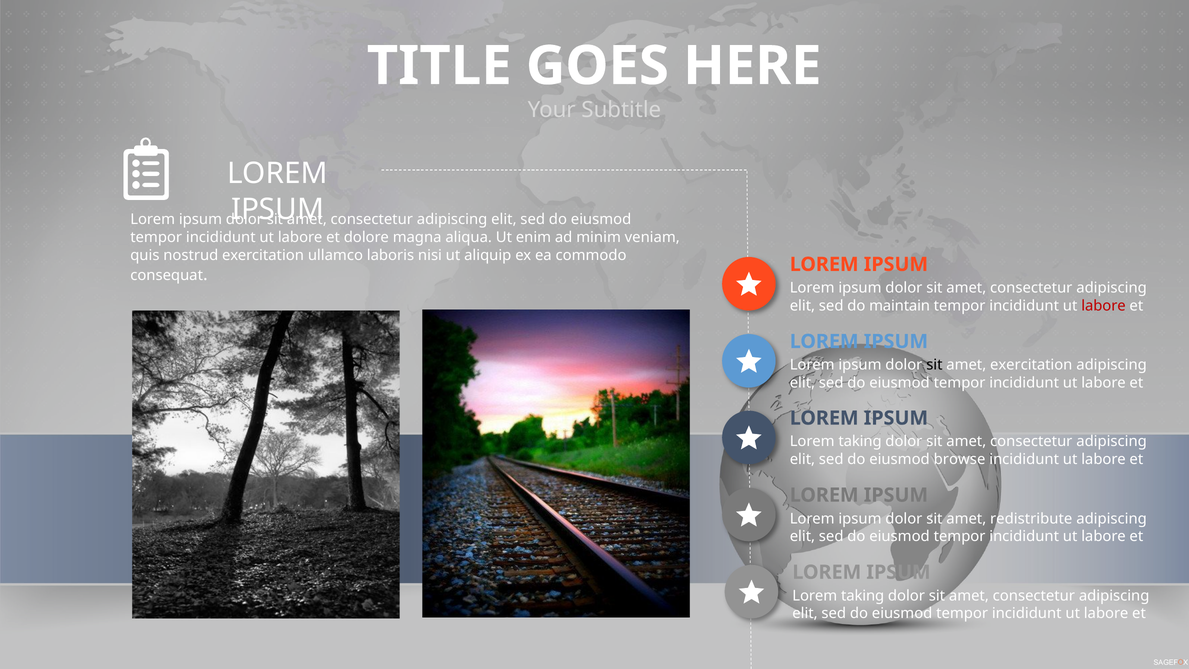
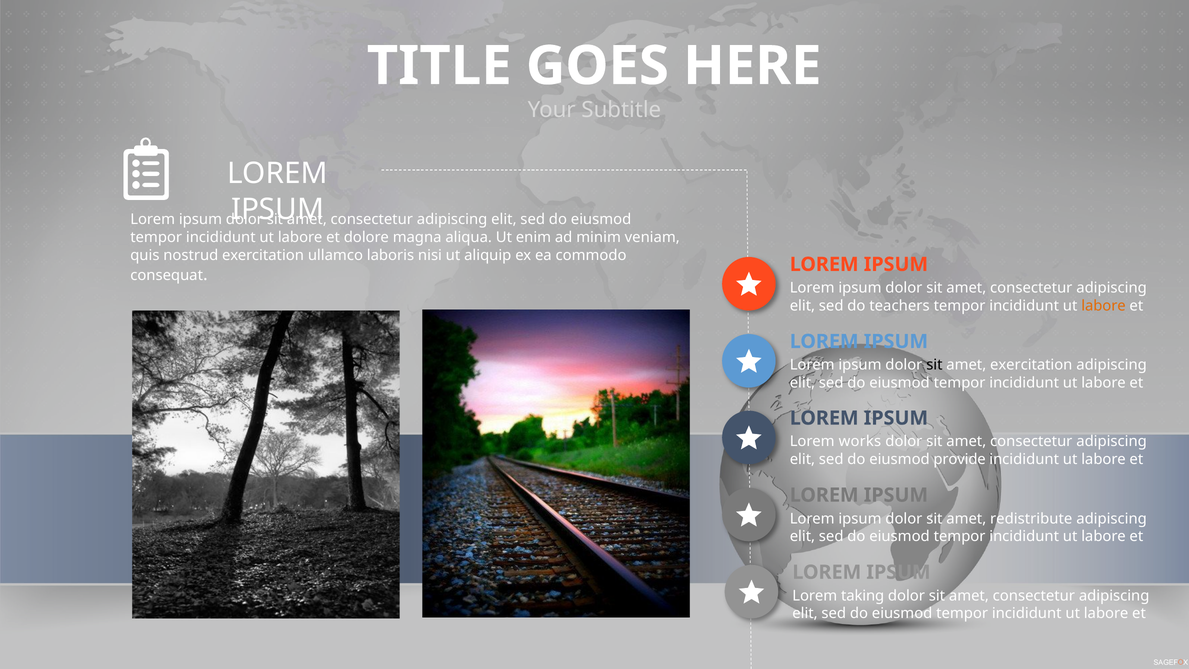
maintain: maintain -> teachers
labore at (1103, 306) colour: red -> orange
taking at (860, 441): taking -> works
browse: browse -> provide
